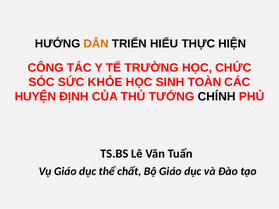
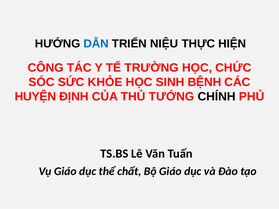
DẪN colour: orange -> blue
HIỂU: HIỂU -> NIỆU
TOÀN: TOÀN -> BỆNH
